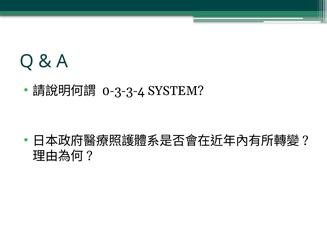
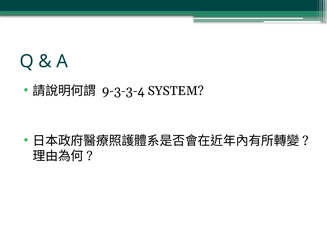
0-3-3-4: 0-3-3-4 -> 9-3-3-4
